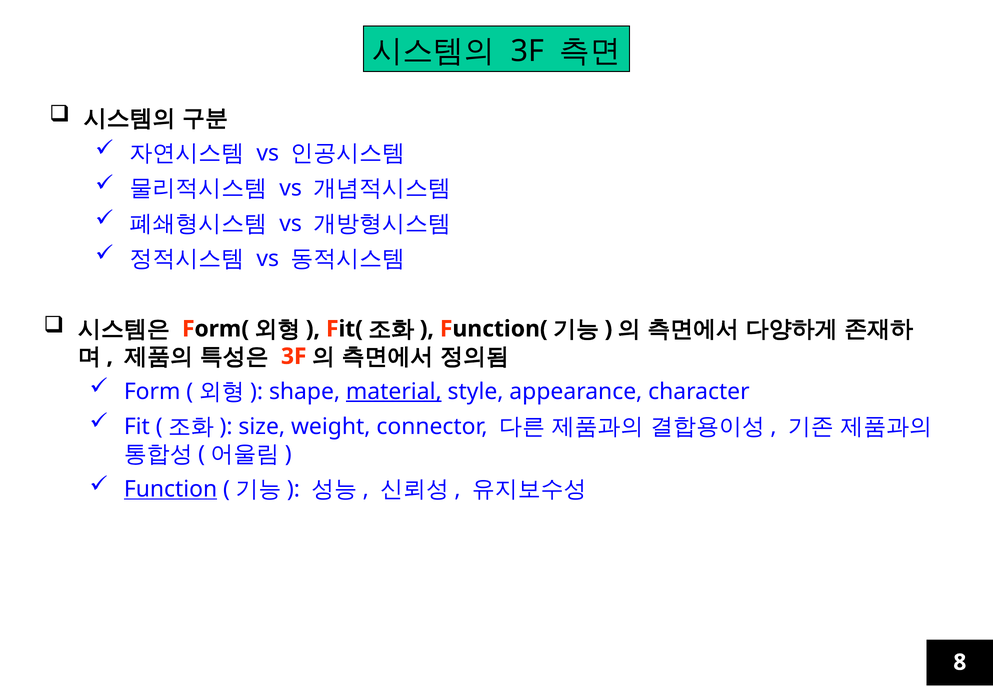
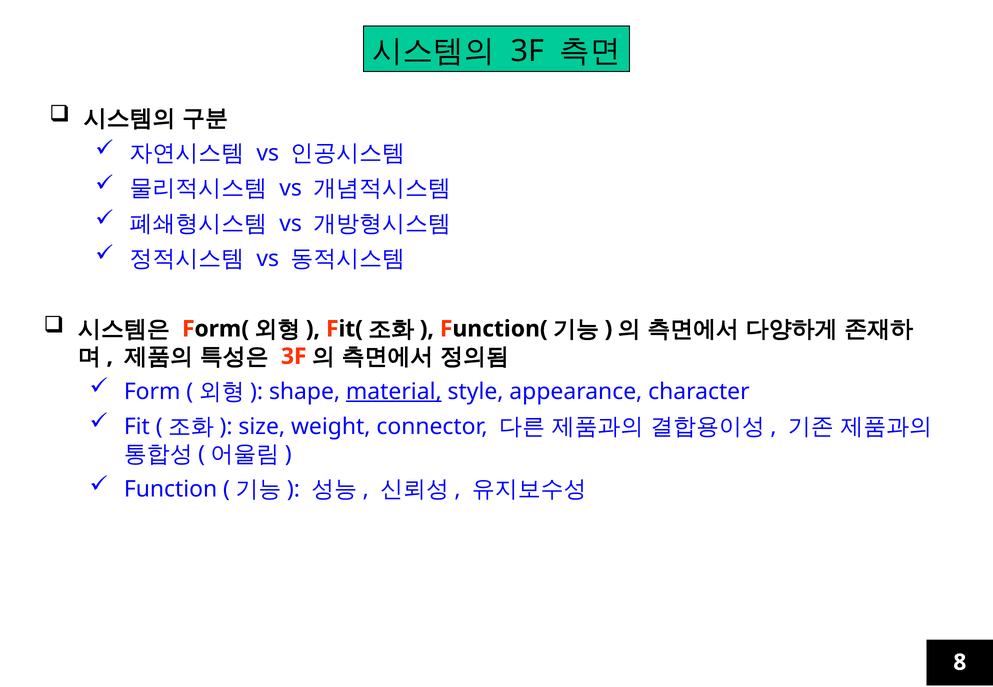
Function underline: present -> none
